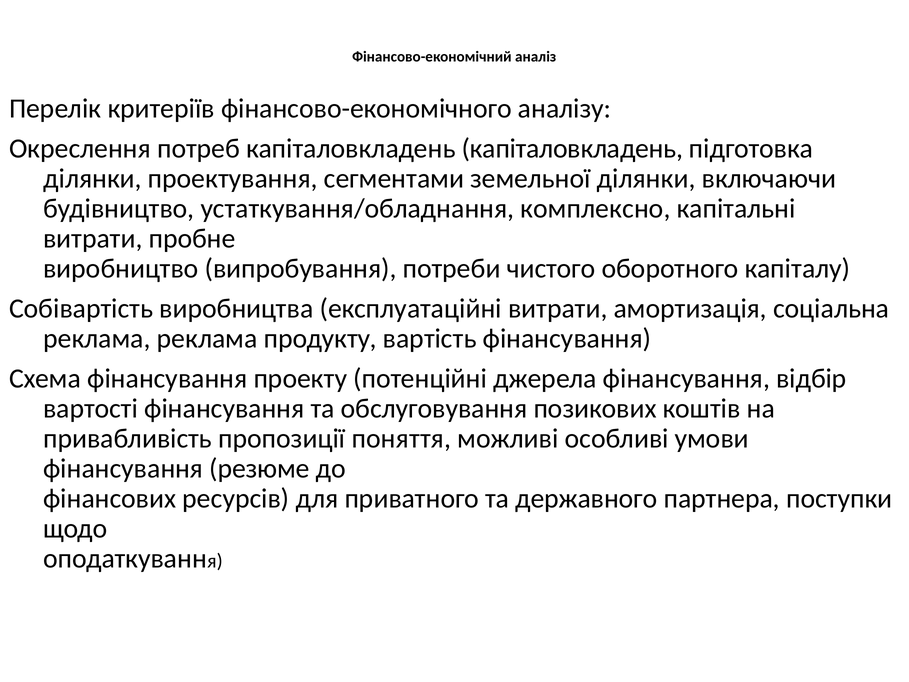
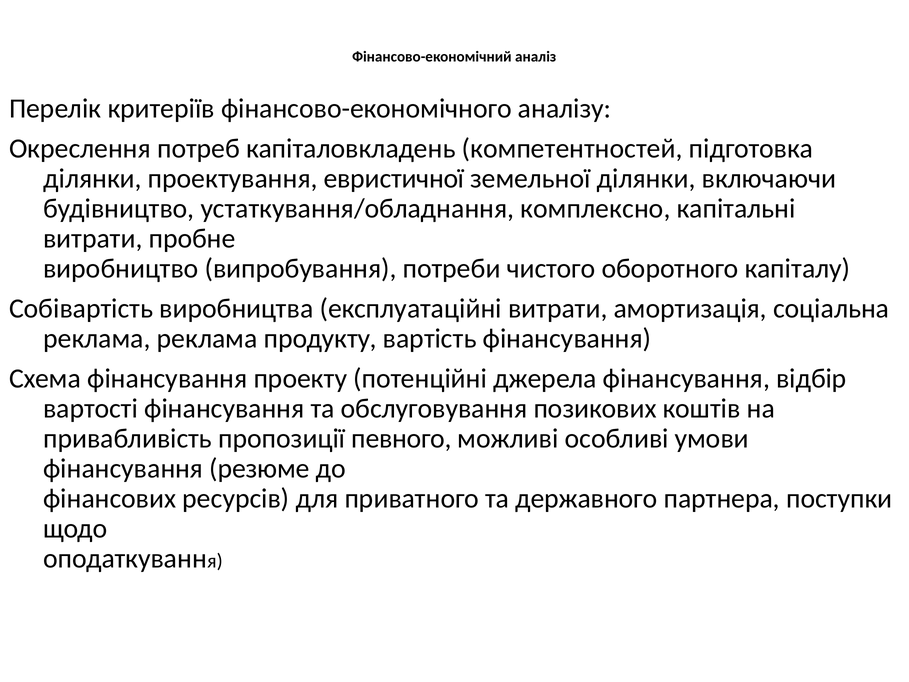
капіталовкладень капіталовкладень: капіталовкладень -> компетентностей
сегментами: сегментами -> евристичної
поняття: поняття -> певного
